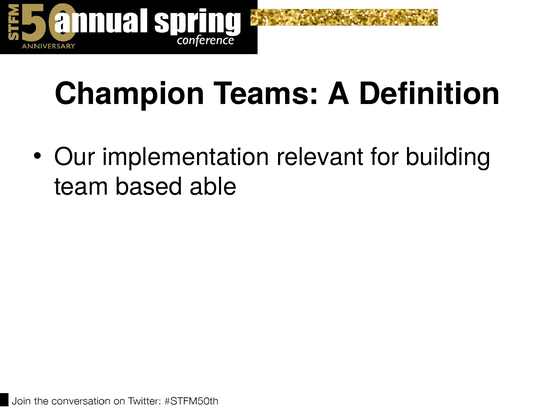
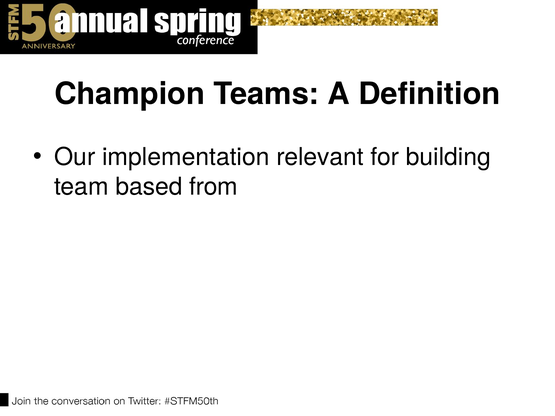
able: able -> from
